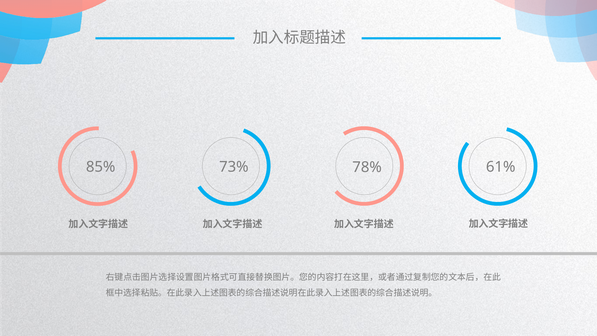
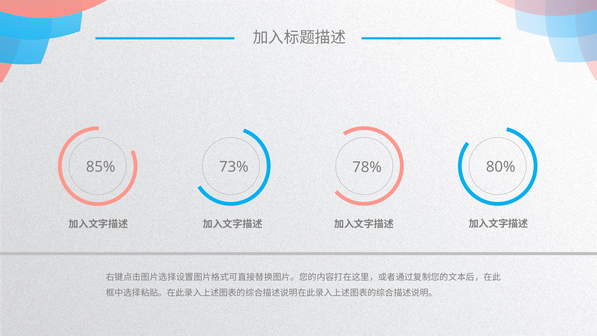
61%: 61% -> 80%
